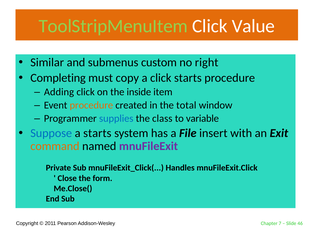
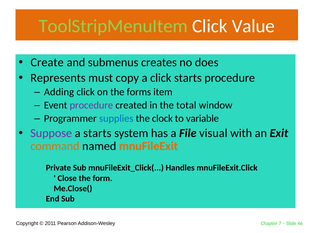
Similar: Similar -> Create
custom: custom -> creates
right: right -> does
Completing: Completing -> Represents
inside: inside -> forms
procedure at (91, 105) colour: orange -> purple
class: class -> clock
Suppose colour: blue -> purple
insert: insert -> visual
mnuFileExit colour: purple -> orange
